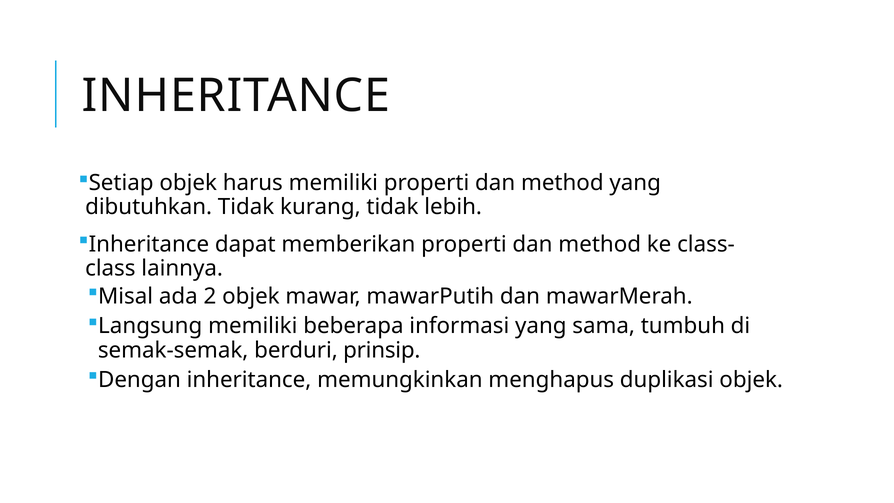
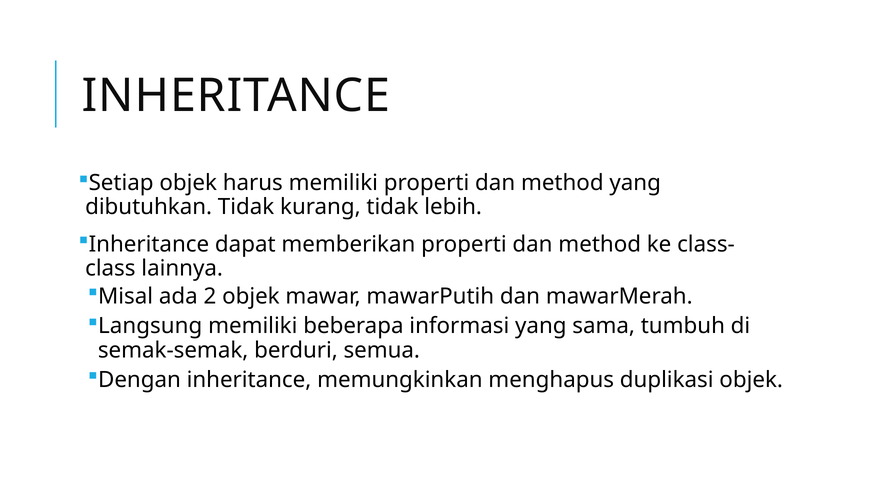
prinsip: prinsip -> semua
